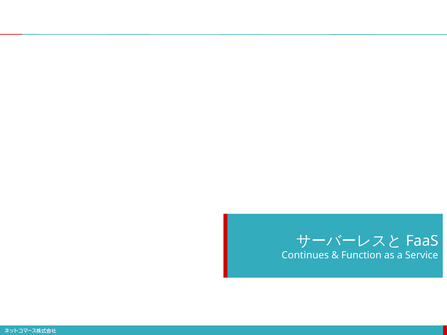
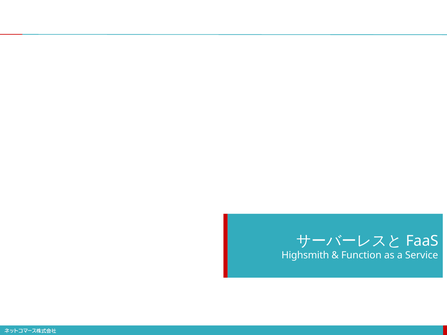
Continues: Continues -> Highsmith
